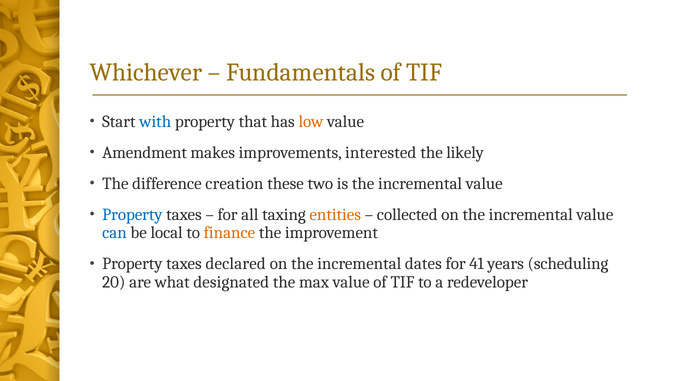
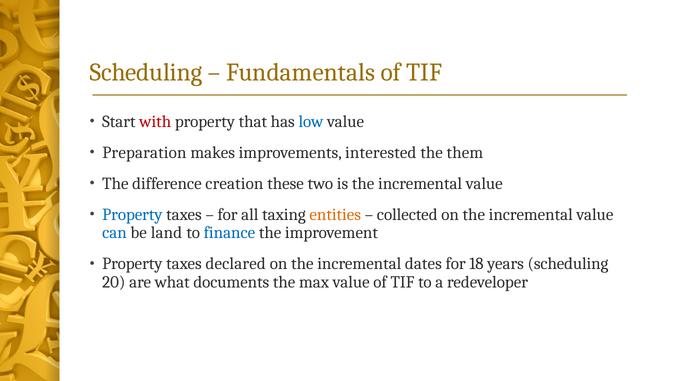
Whichever at (146, 73): Whichever -> Scheduling
with colour: blue -> red
low colour: orange -> blue
Amendment: Amendment -> Preparation
likely: likely -> them
local: local -> land
finance colour: orange -> blue
41: 41 -> 18
designated: designated -> documents
